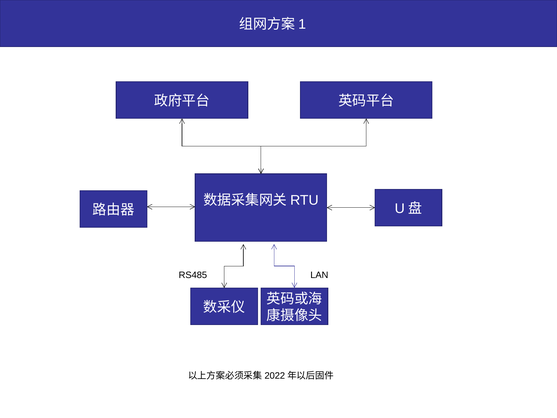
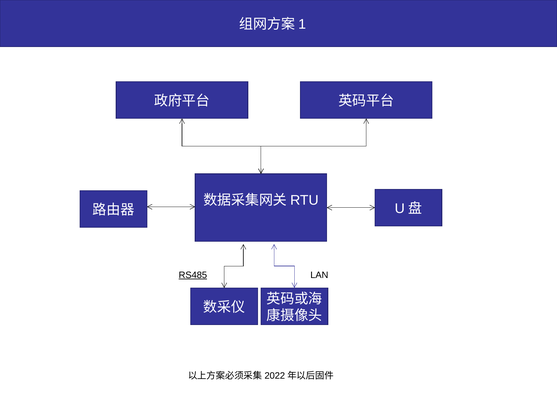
RS485 underline: none -> present
